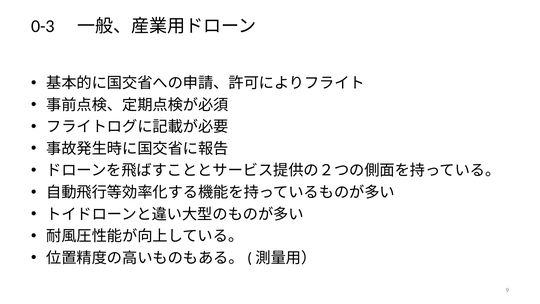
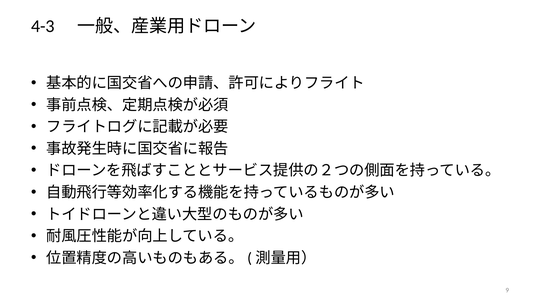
0-3: 0-3 -> 4-3
